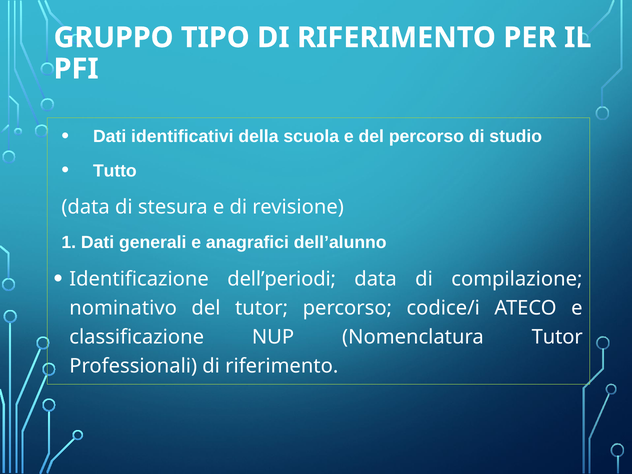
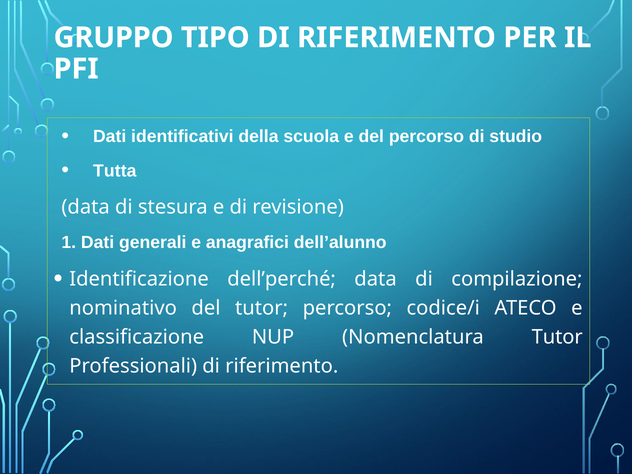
Tutto: Tutto -> Tutta
dell’periodi: dell’periodi -> dell’perché
